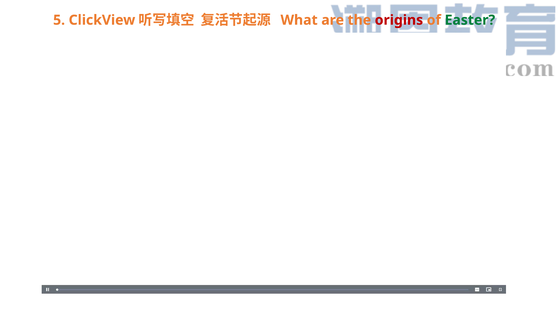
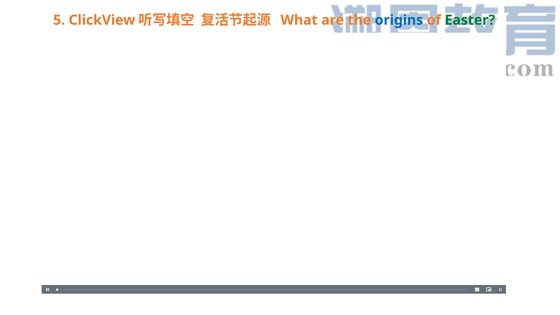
origins colour: red -> blue
